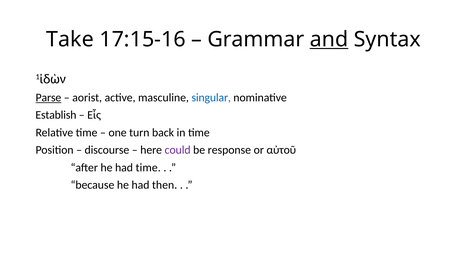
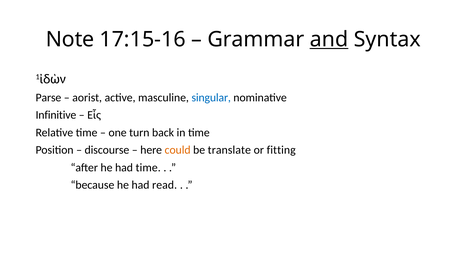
Take: Take -> Note
Parse underline: present -> none
Establish: Establish -> Infinitive
could colour: purple -> orange
response: response -> translate
αὐτοῦ: αὐτοῦ -> fitting
then: then -> read
